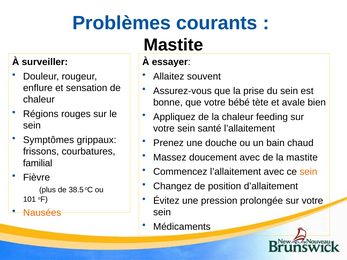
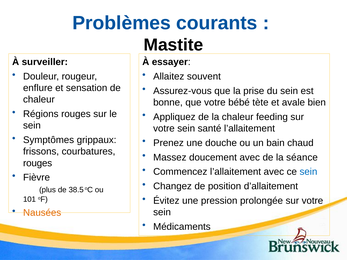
la mastite: mastite -> séance
familial at (38, 163): familial -> rouges
sein at (308, 172) colour: orange -> blue
